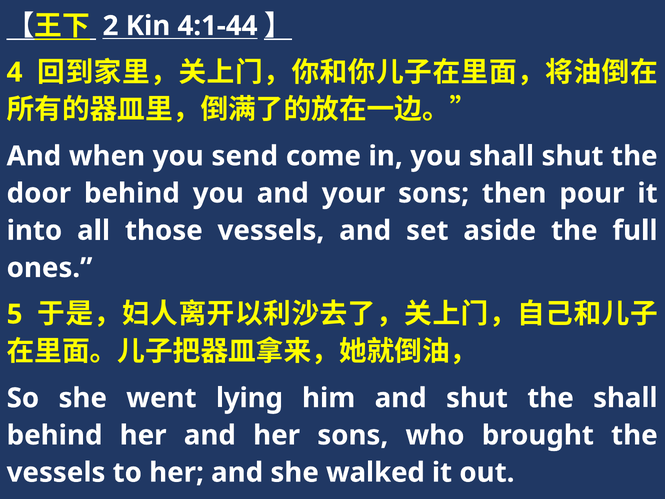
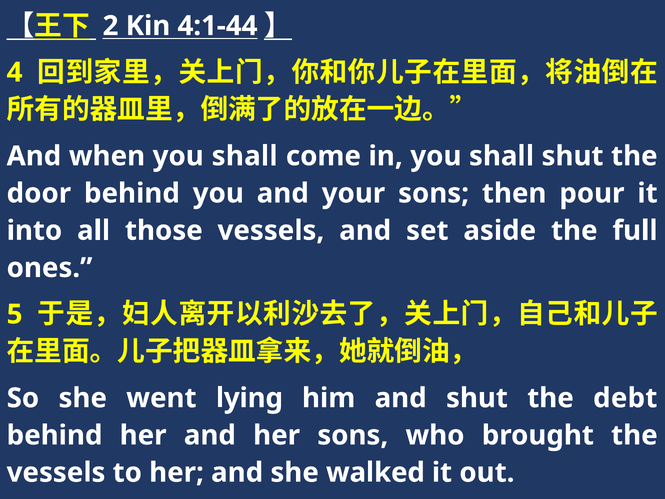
when you send: send -> shall
the shall: shall -> debt
